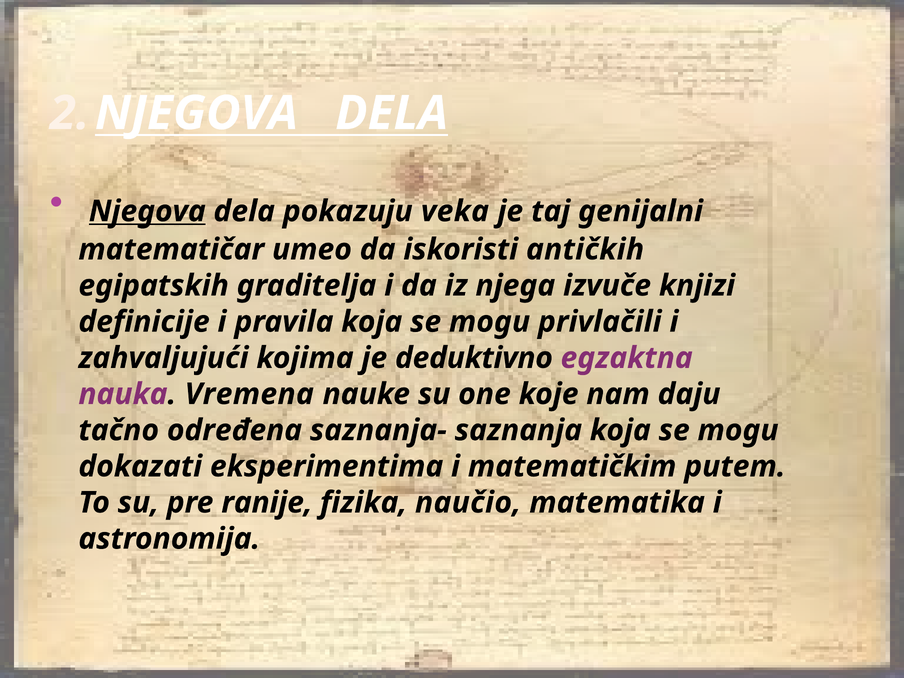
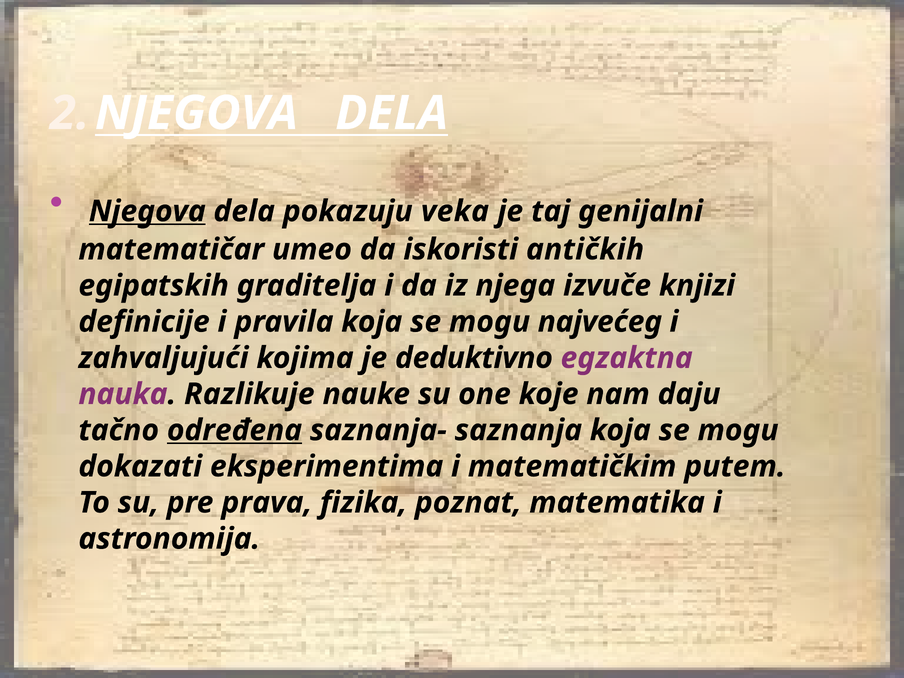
privlačili: privlačili -> najvećeg
Vremena: Vremena -> Razlikuje
određena underline: none -> present
ranije: ranije -> prava
naučio: naučio -> poznat
